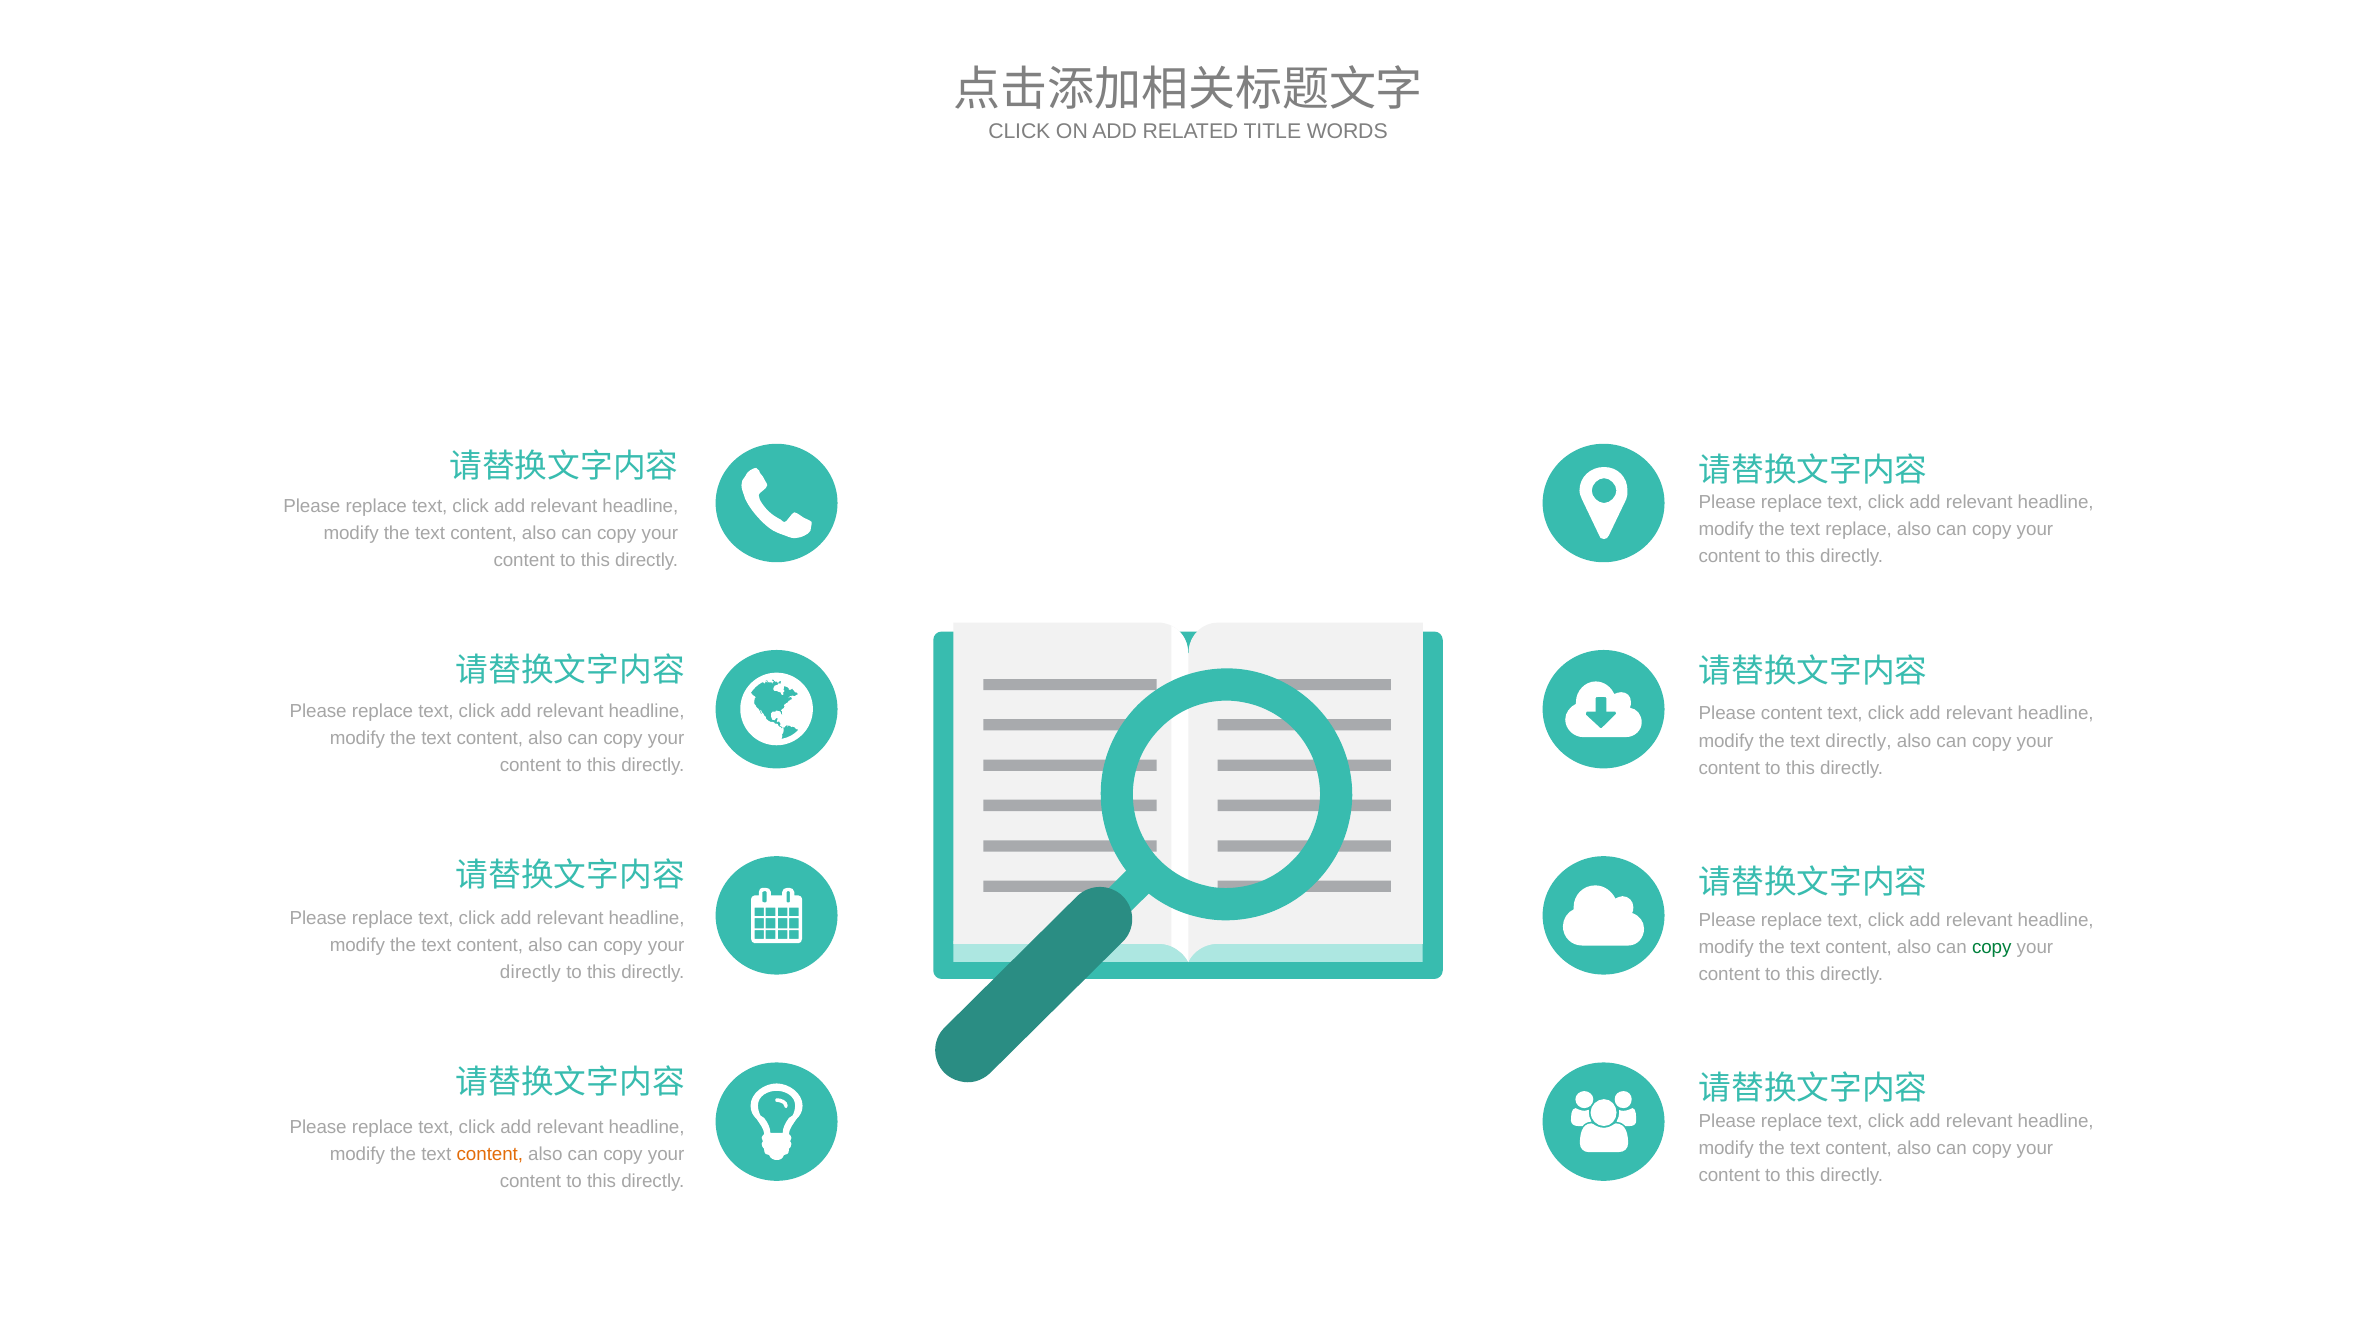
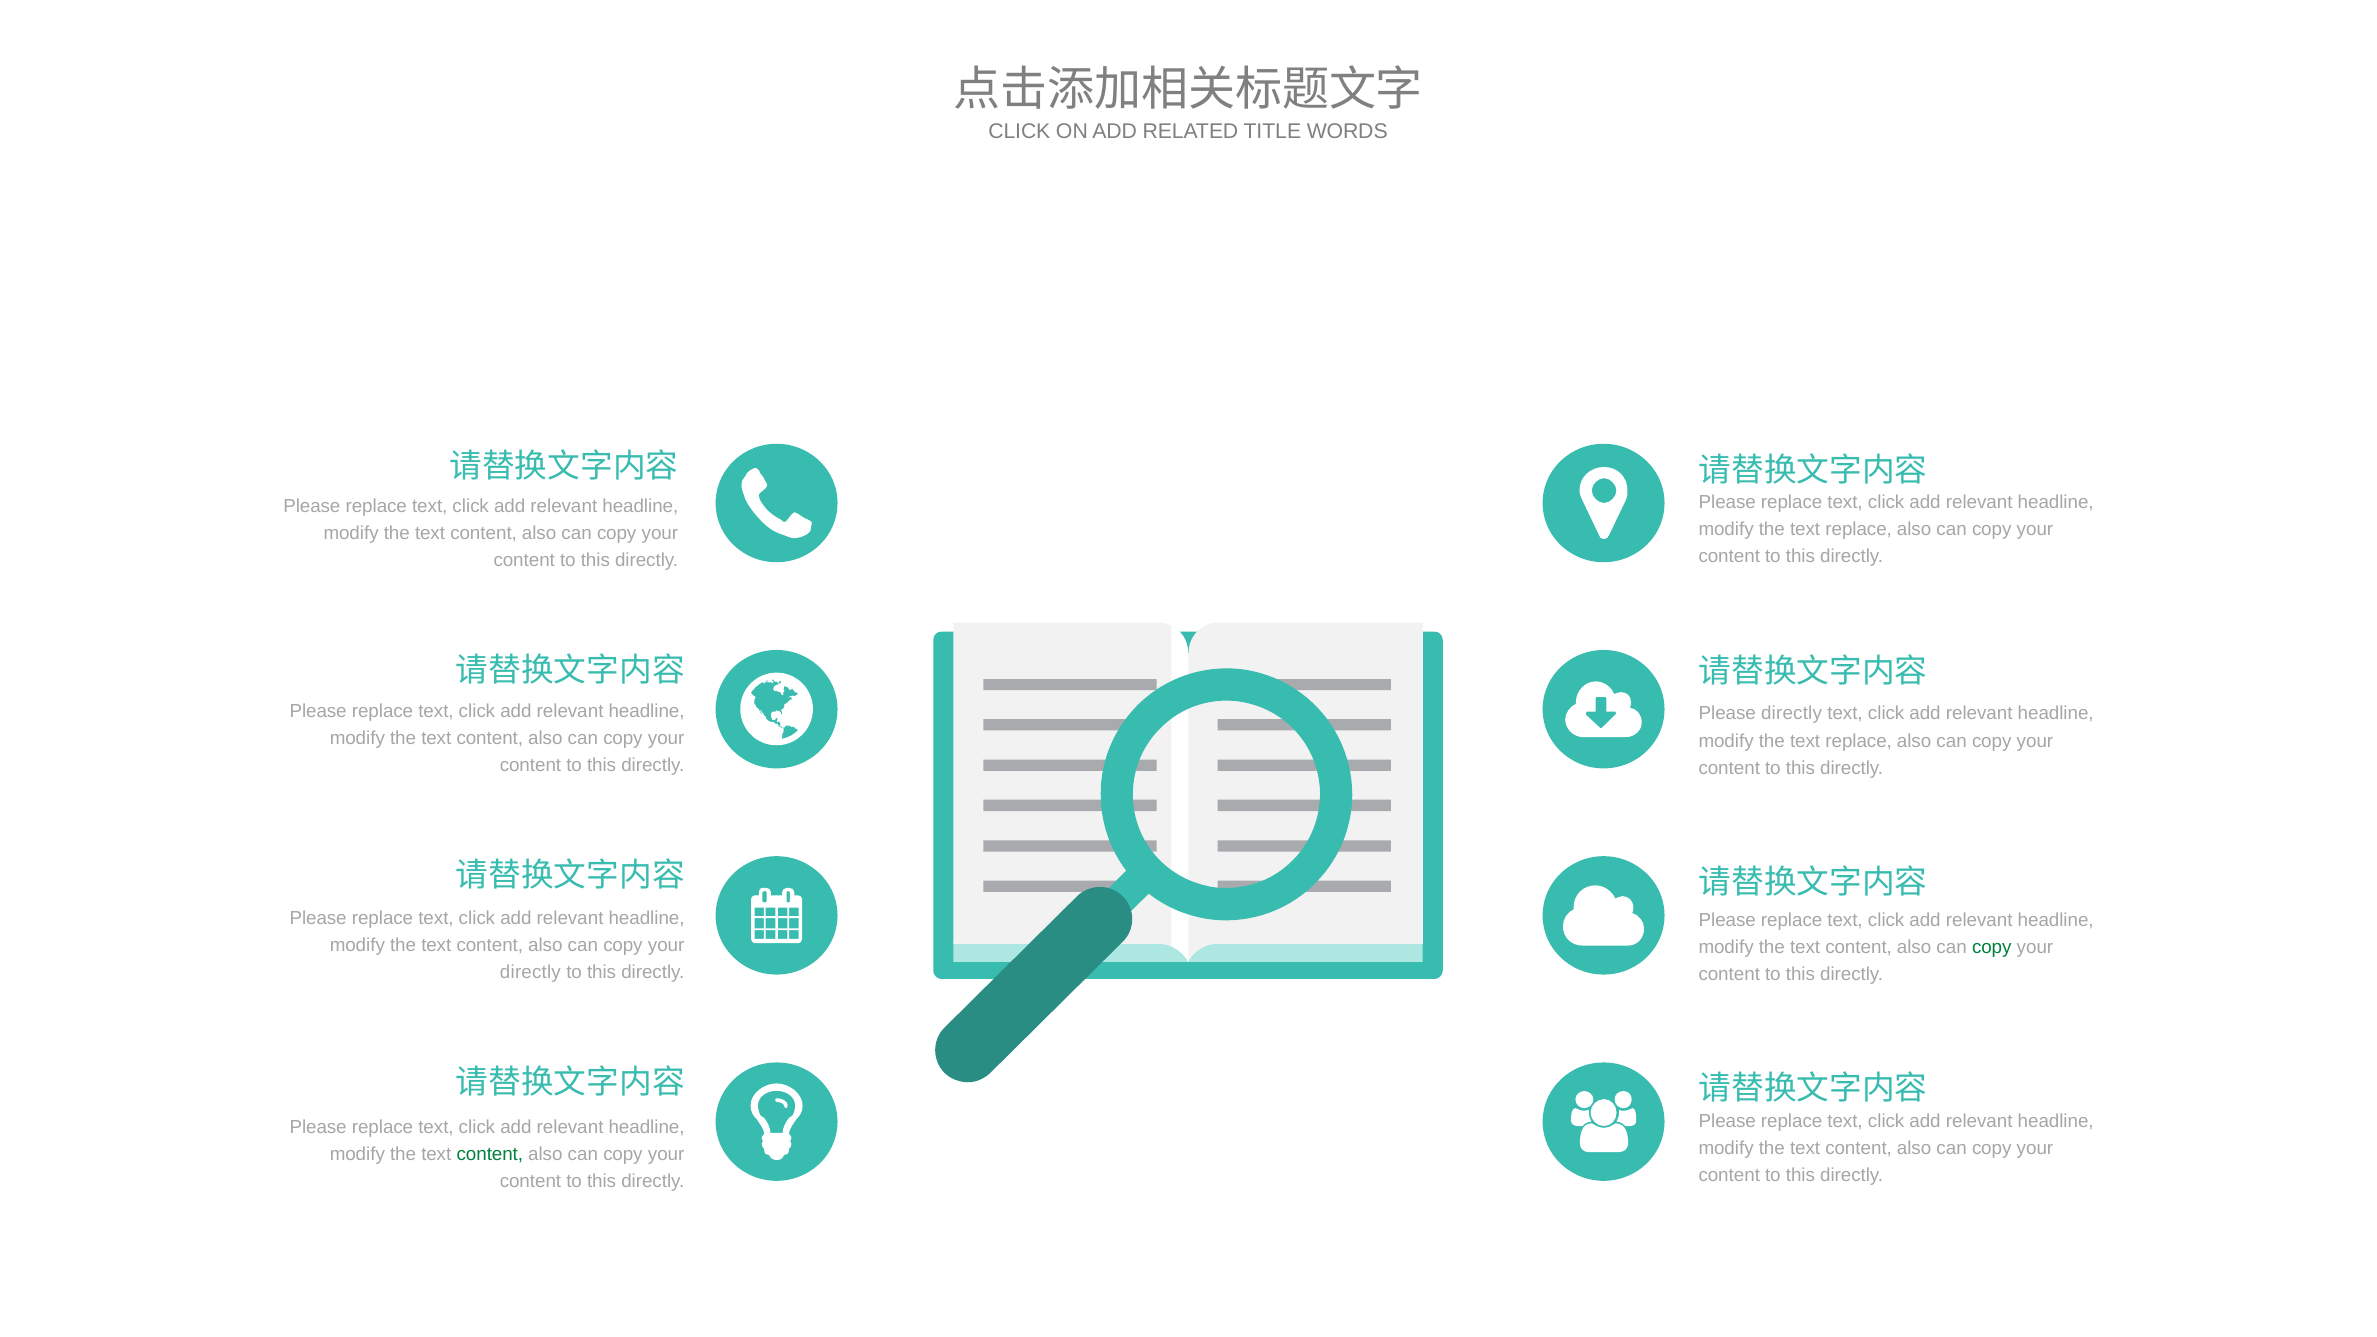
Please content: content -> directly
directly at (1859, 741): directly -> replace
content at (490, 1154) colour: orange -> green
